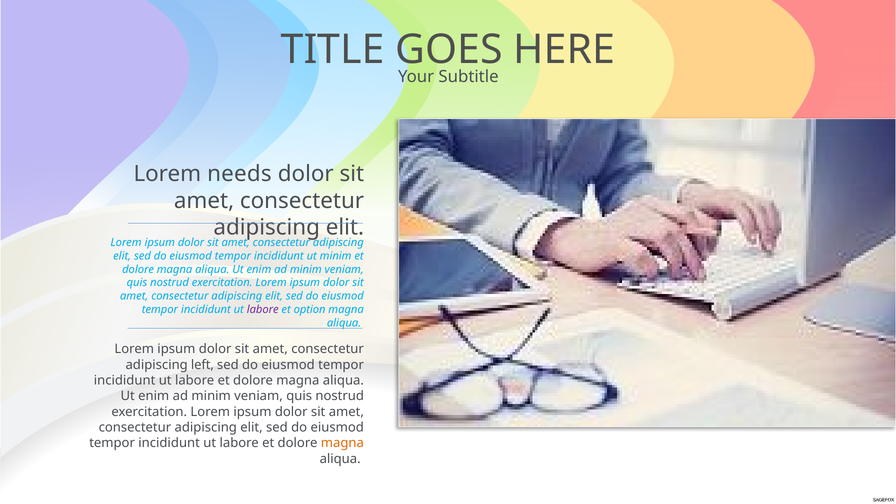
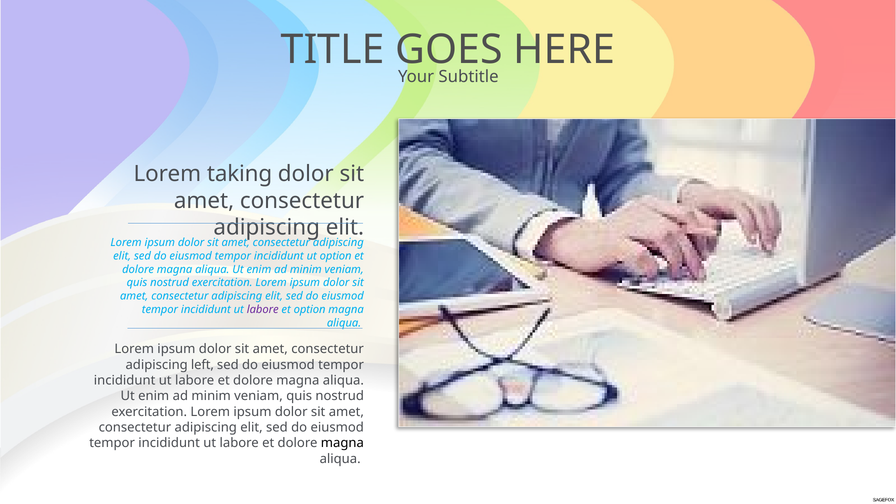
needs: needs -> taking
ut minim: minim -> option
magna at (342, 443) colour: orange -> black
